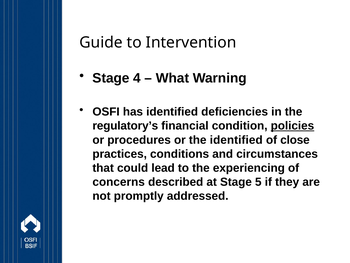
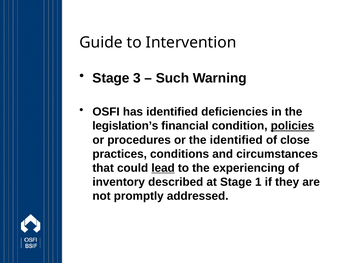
4: 4 -> 3
What: What -> Such
regulatory’s: regulatory’s -> legislation’s
lead underline: none -> present
concerns: concerns -> inventory
5: 5 -> 1
